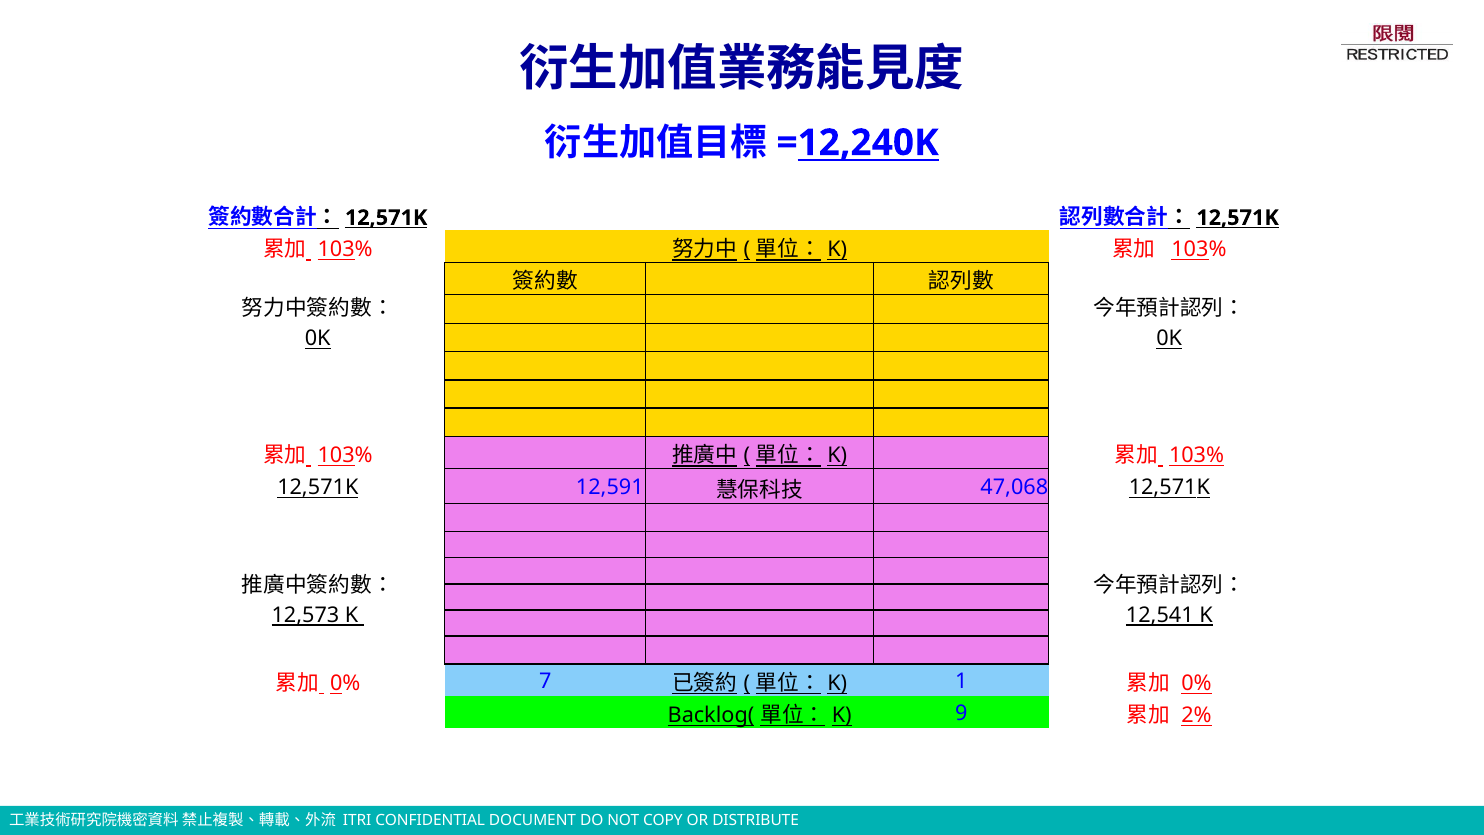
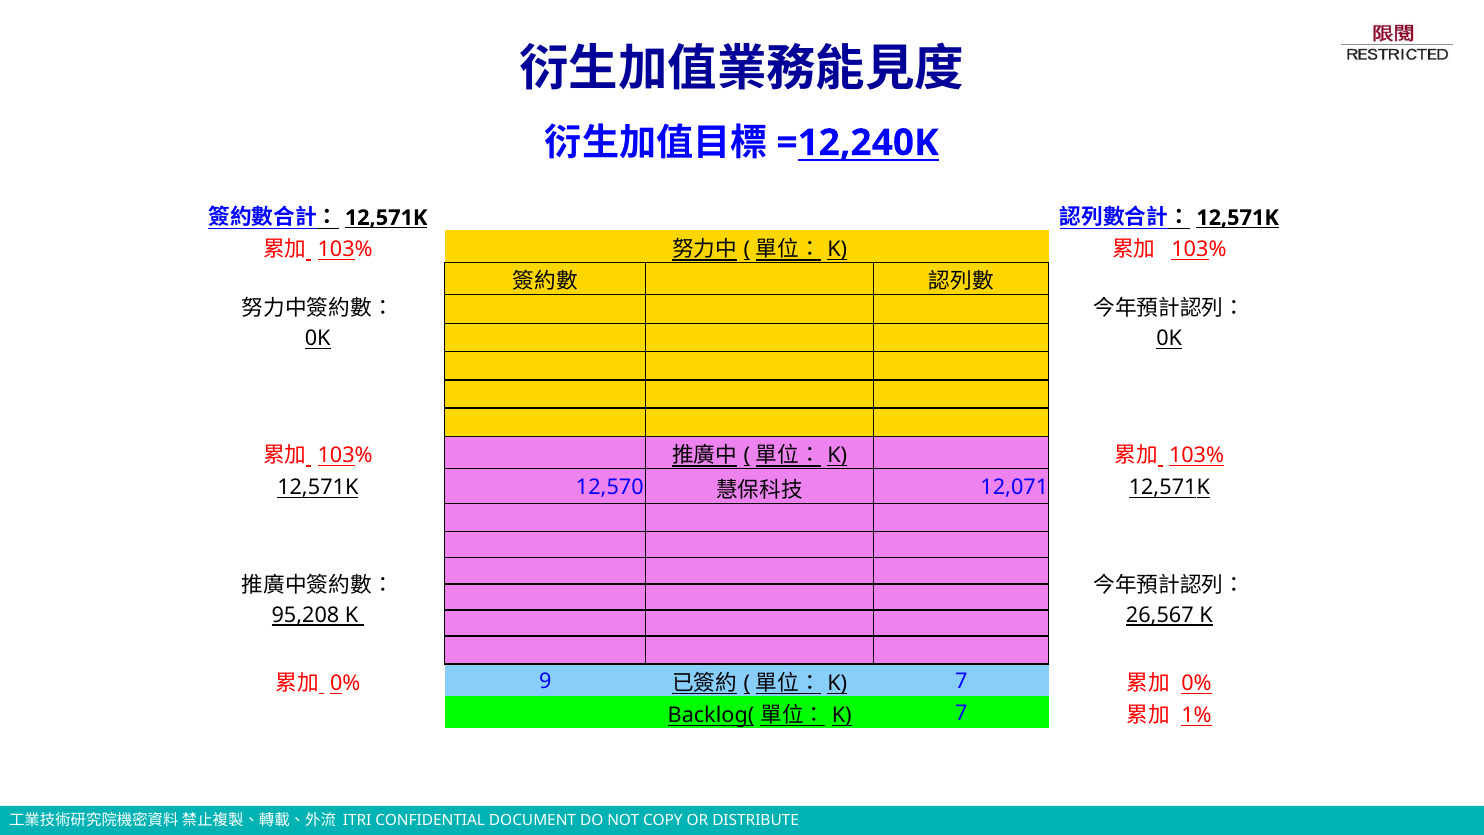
12,591: 12,591 -> 12,570
47,068: 47,068 -> 12,071
12,573: 12,573 -> 95,208
12,541: 12,541 -> 26,567
7: 7 -> 9
1 at (961, 681): 1 -> 7
9 at (961, 713): 9 -> 7
2%: 2% -> 1%
